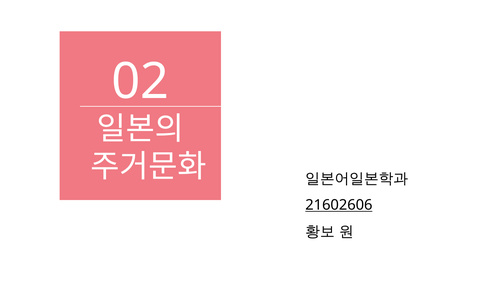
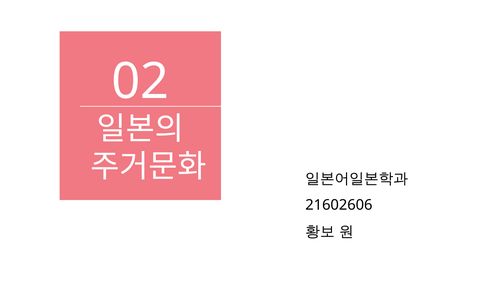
21602606 underline: present -> none
